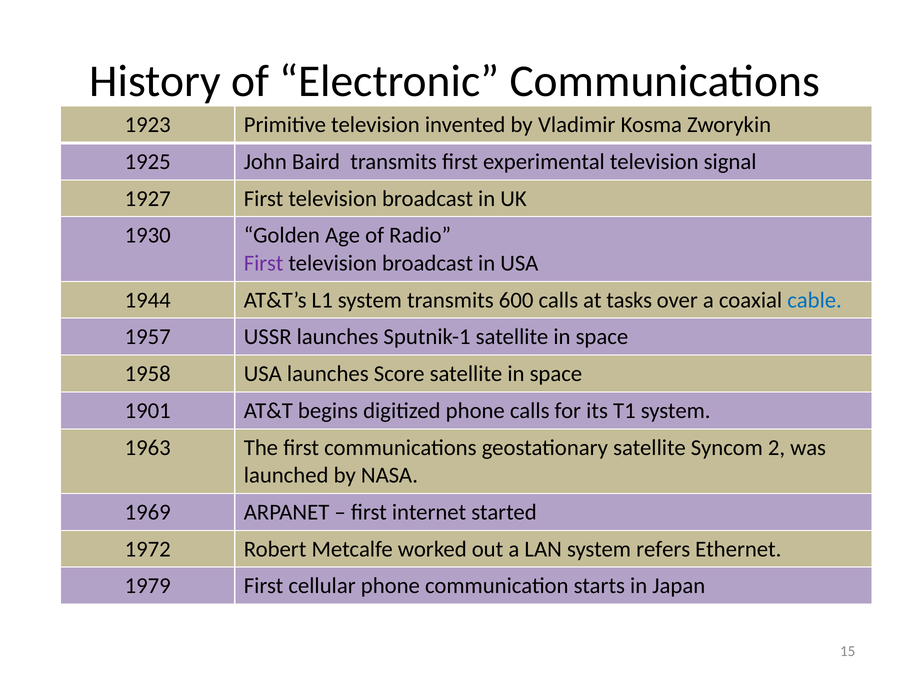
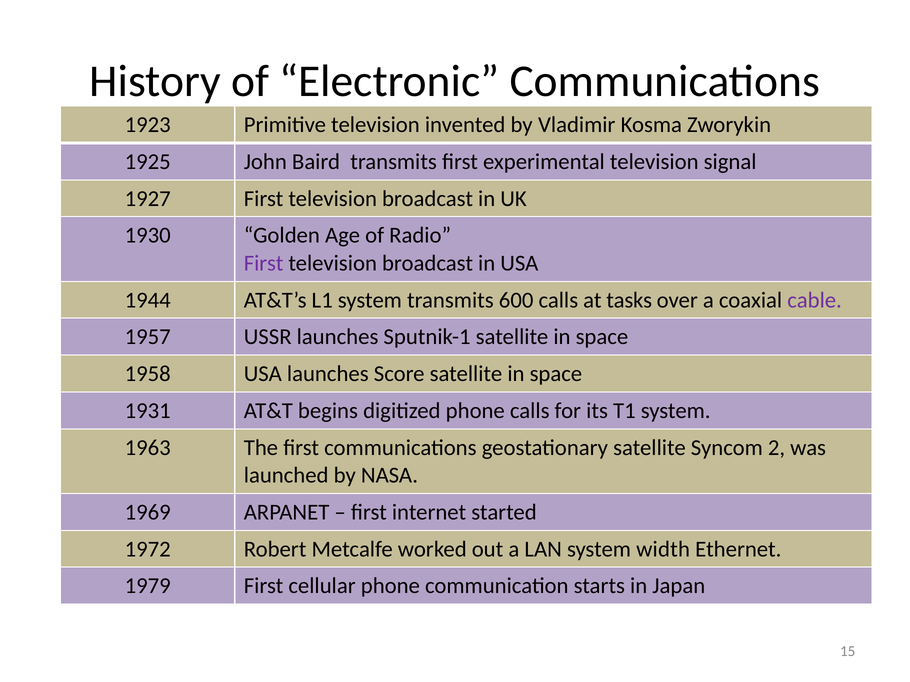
cable colour: blue -> purple
1901: 1901 -> 1931
refers: refers -> width
